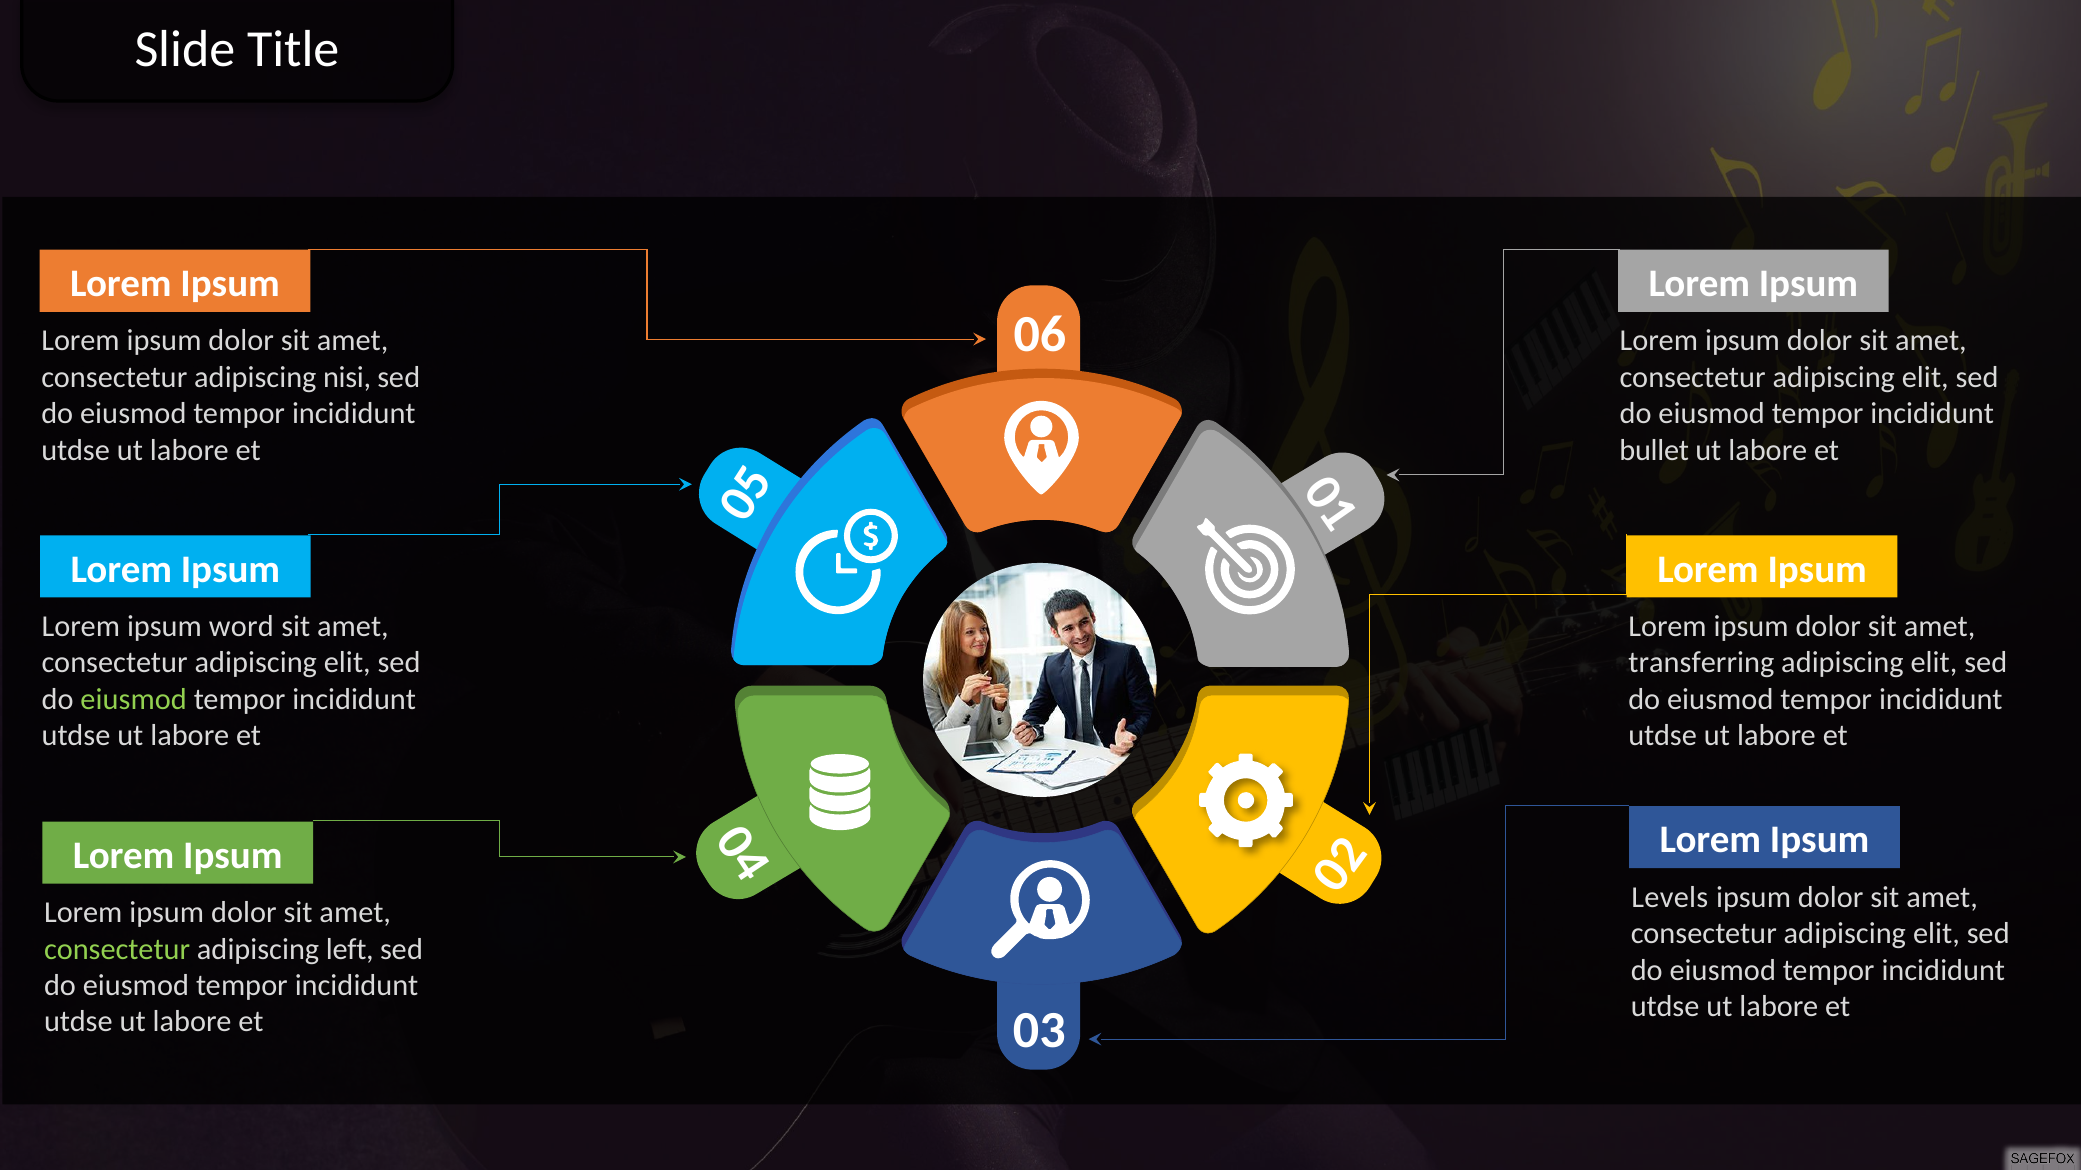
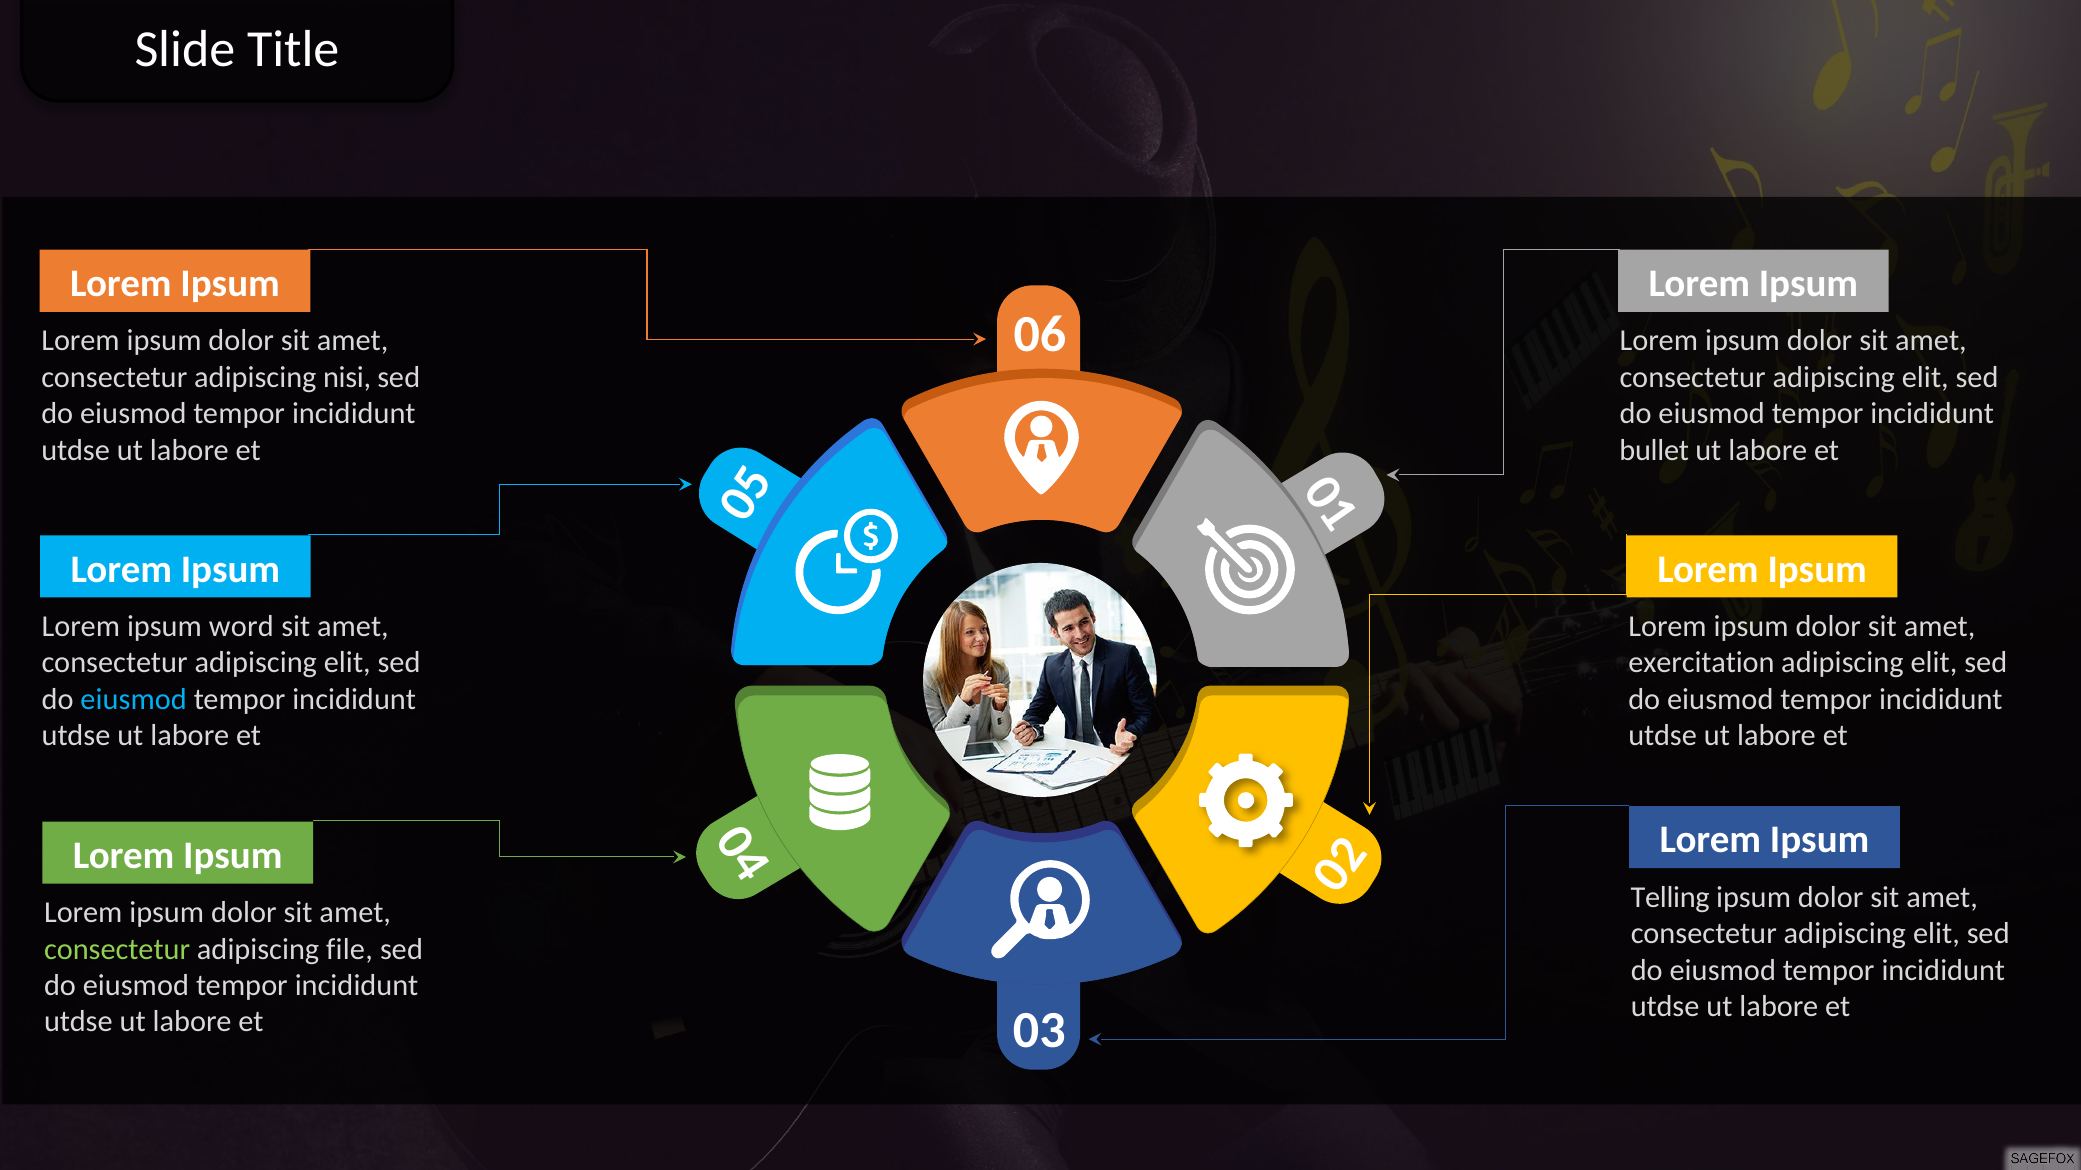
transferring: transferring -> exercitation
eiusmod at (134, 700) colour: light green -> light blue
Levels: Levels -> Telling
left: left -> file
